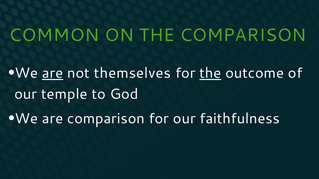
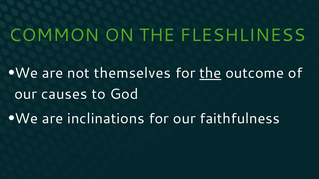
THE COMPARISON: COMPARISON -> FLESHLINESS
are at (53, 73) underline: present -> none
temple: temple -> causes
are comparison: comparison -> inclinations
